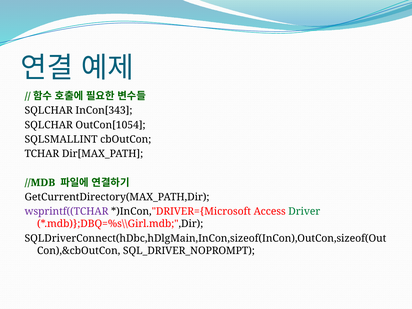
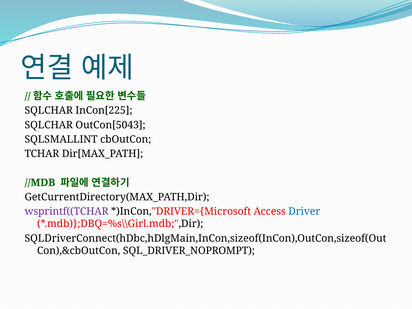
InCon[343: InCon[343 -> InCon[225
OutCon[1054: OutCon[1054 -> OutCon[5043
Driver colour: green -> blue
